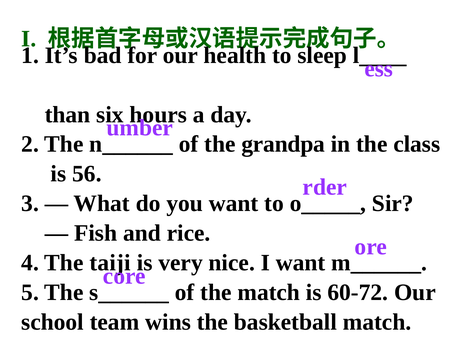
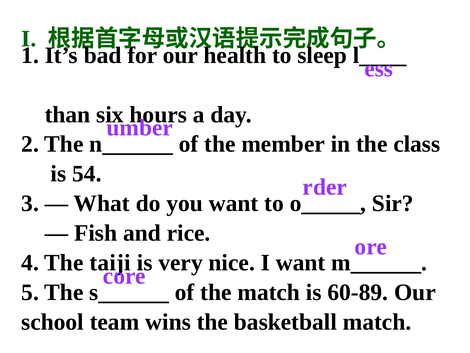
grandpa: grandpa -> member
56: 56 -> 54
60-72: 60-72 -> 60-89
